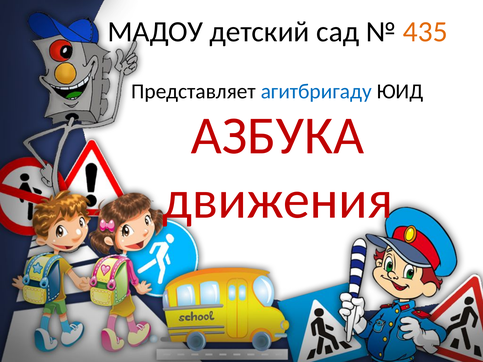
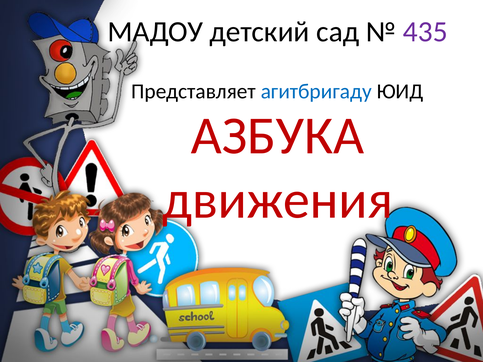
435 colour: orange -> purple
